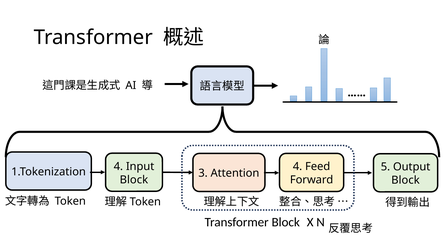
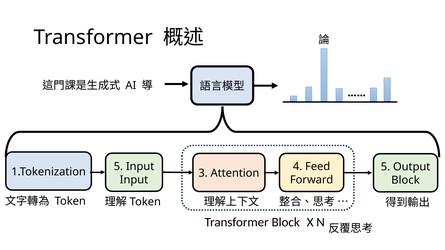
1.Tokenization 4: 4 -> 5
Block at (134, 180): Block -> Input
